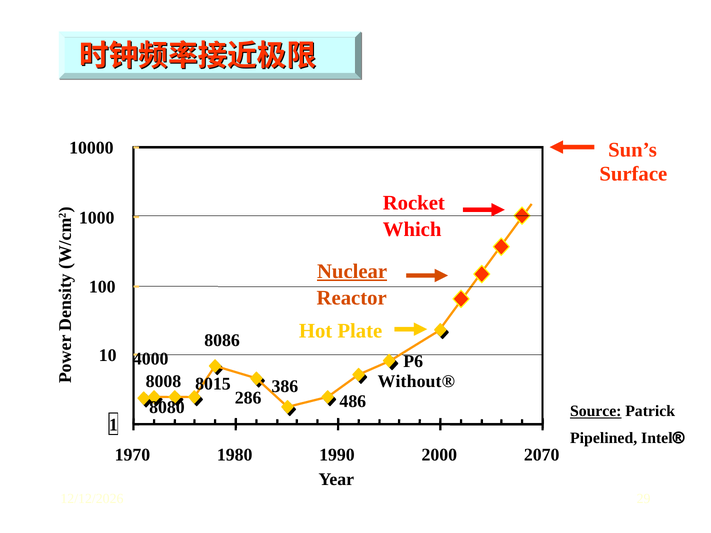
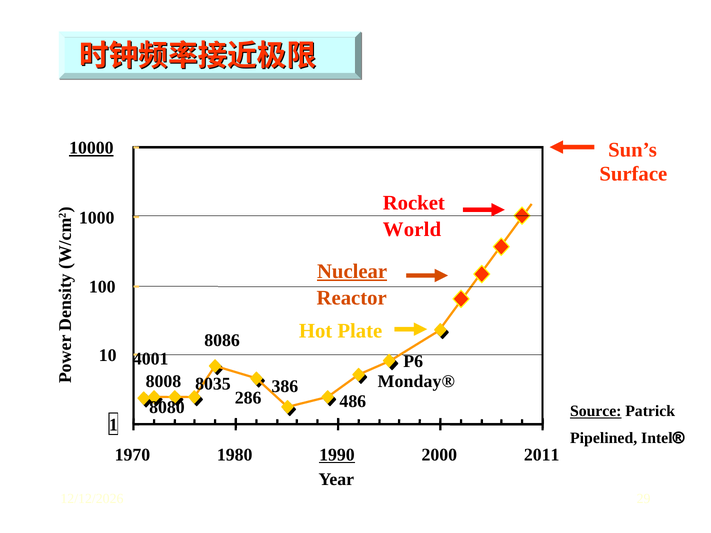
10000 underline: none -> present
Which: Which -> World
4000: 4000 -> 4001
Without®: Without® -> Monday®
8015: 8015 -> 8035
1990 underline: none -> present
2070: 2070 -> 2011
